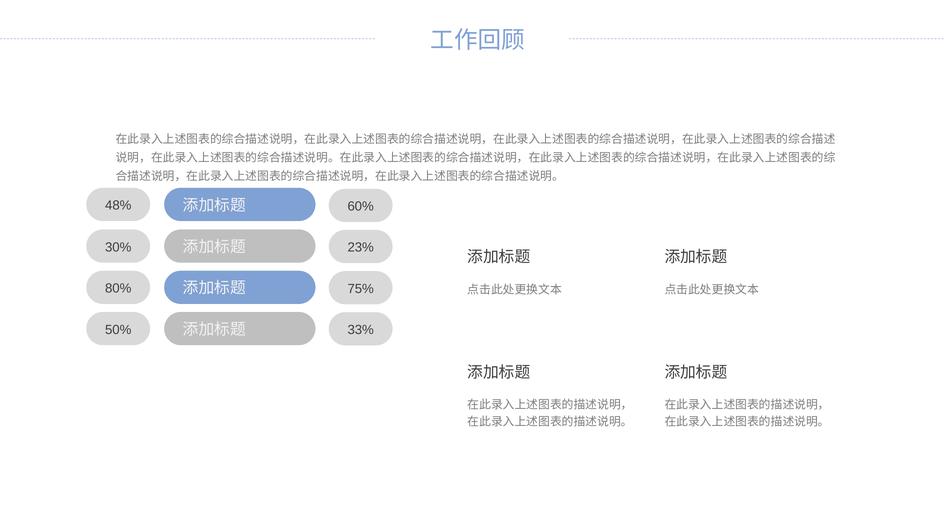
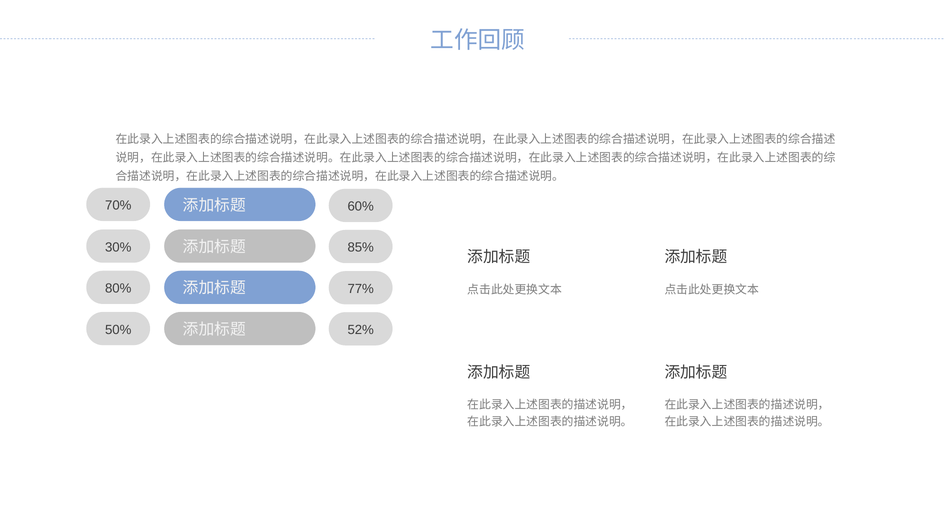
48%: 48% -> 70%
23%: 23% -> 85%
75%: 75% -> 77%
33%: 33% -> 52%
